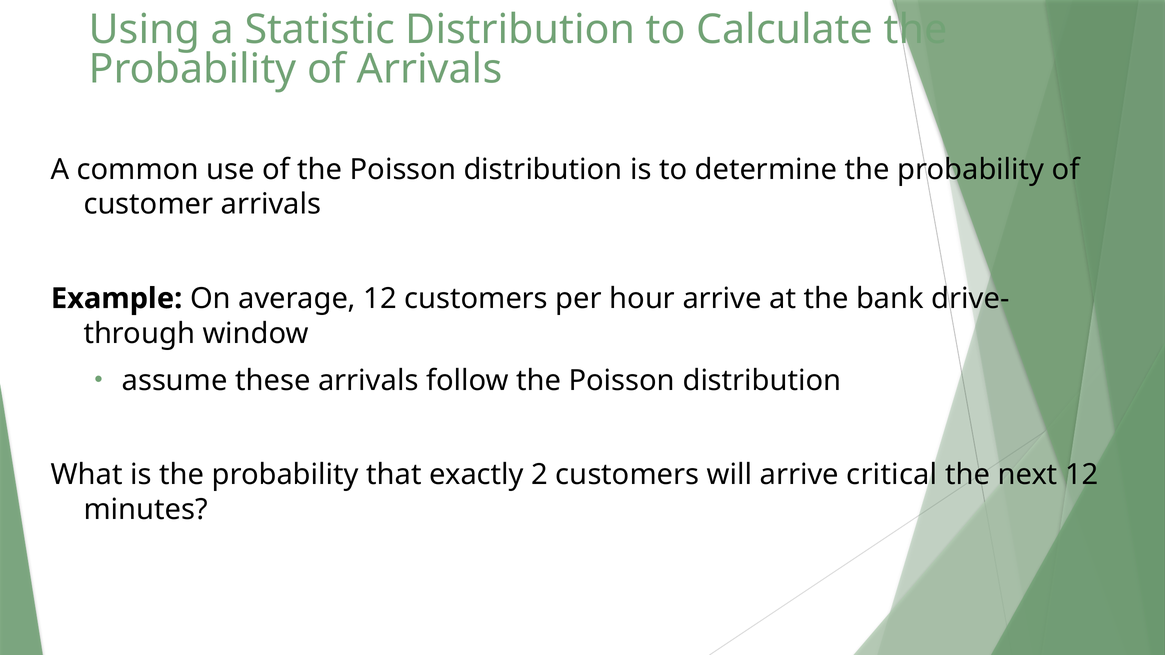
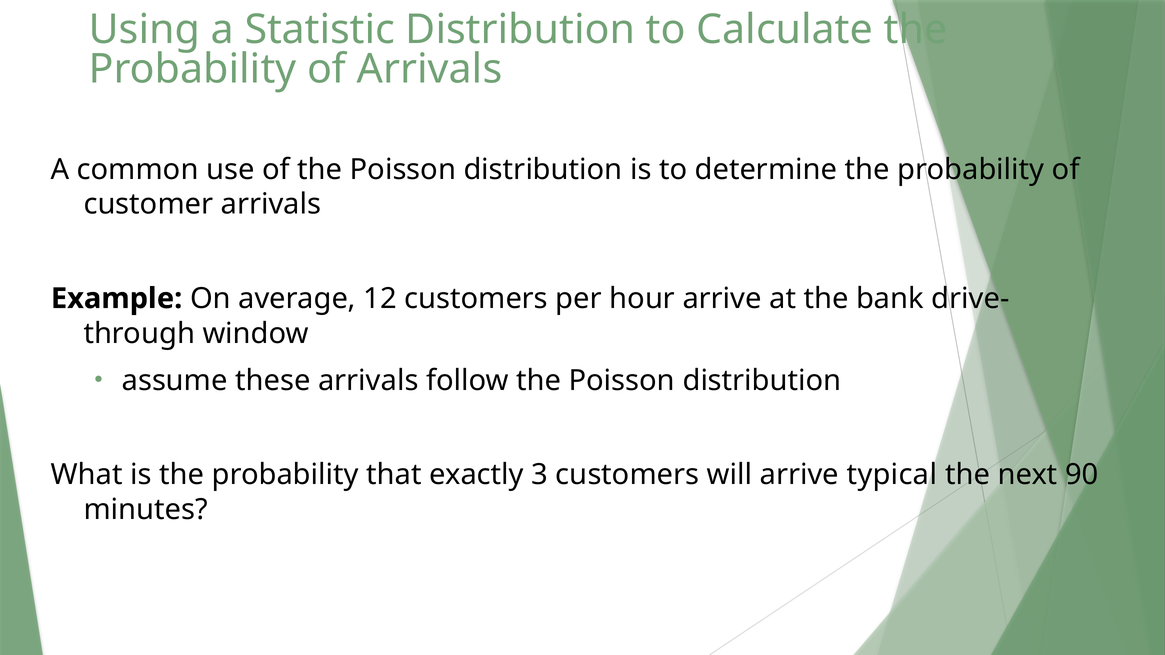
2: 2 -> 3
critical: critical -> typical
next 12: 12 -> 90
